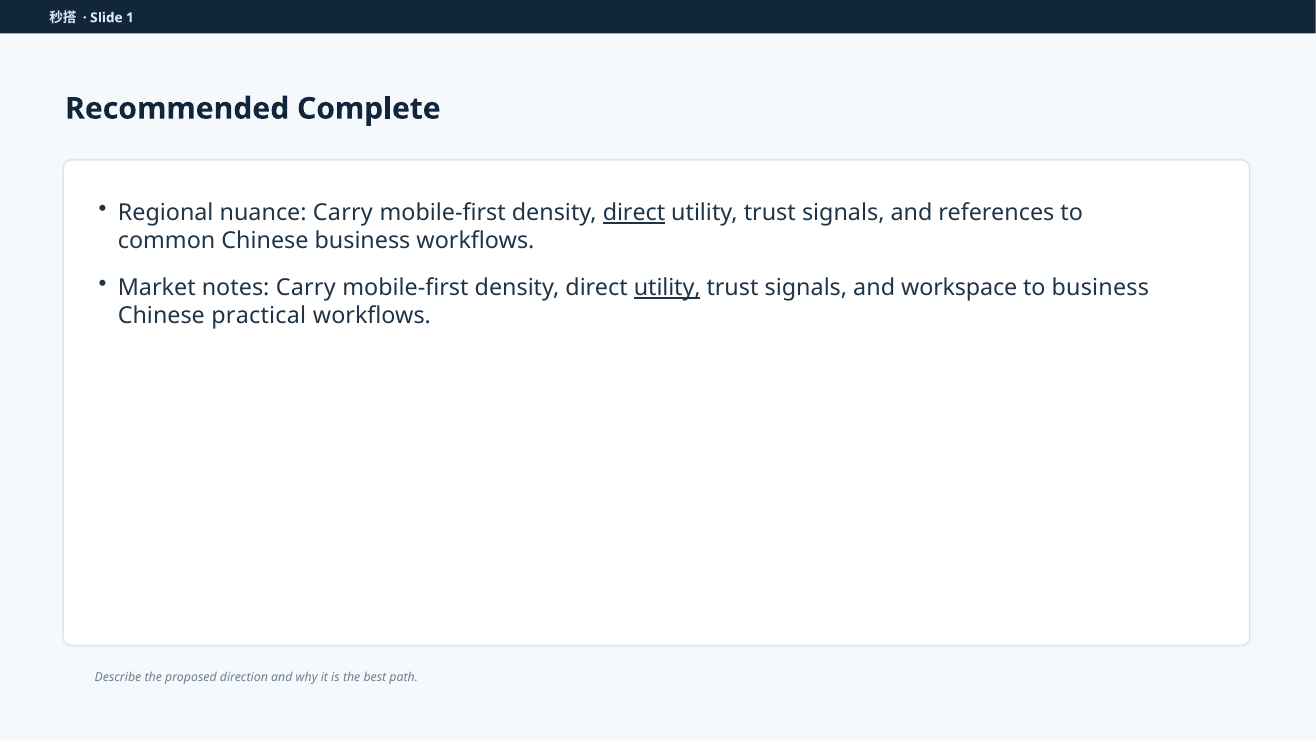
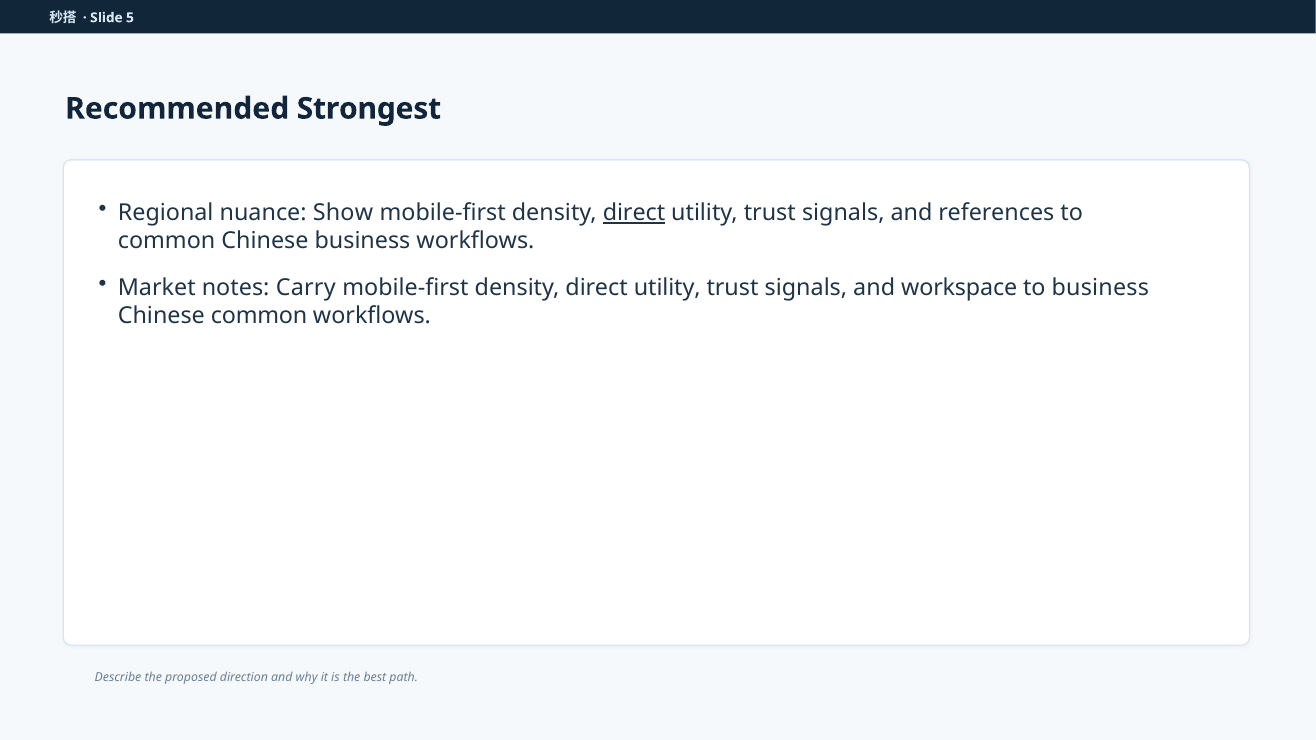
1: 1 -> 5
Complete: Complete -> Strongest
nuance Carry: Carry -> Show
utility at (667, 288) underline: present -> none
Chinese practical: practical -> common
